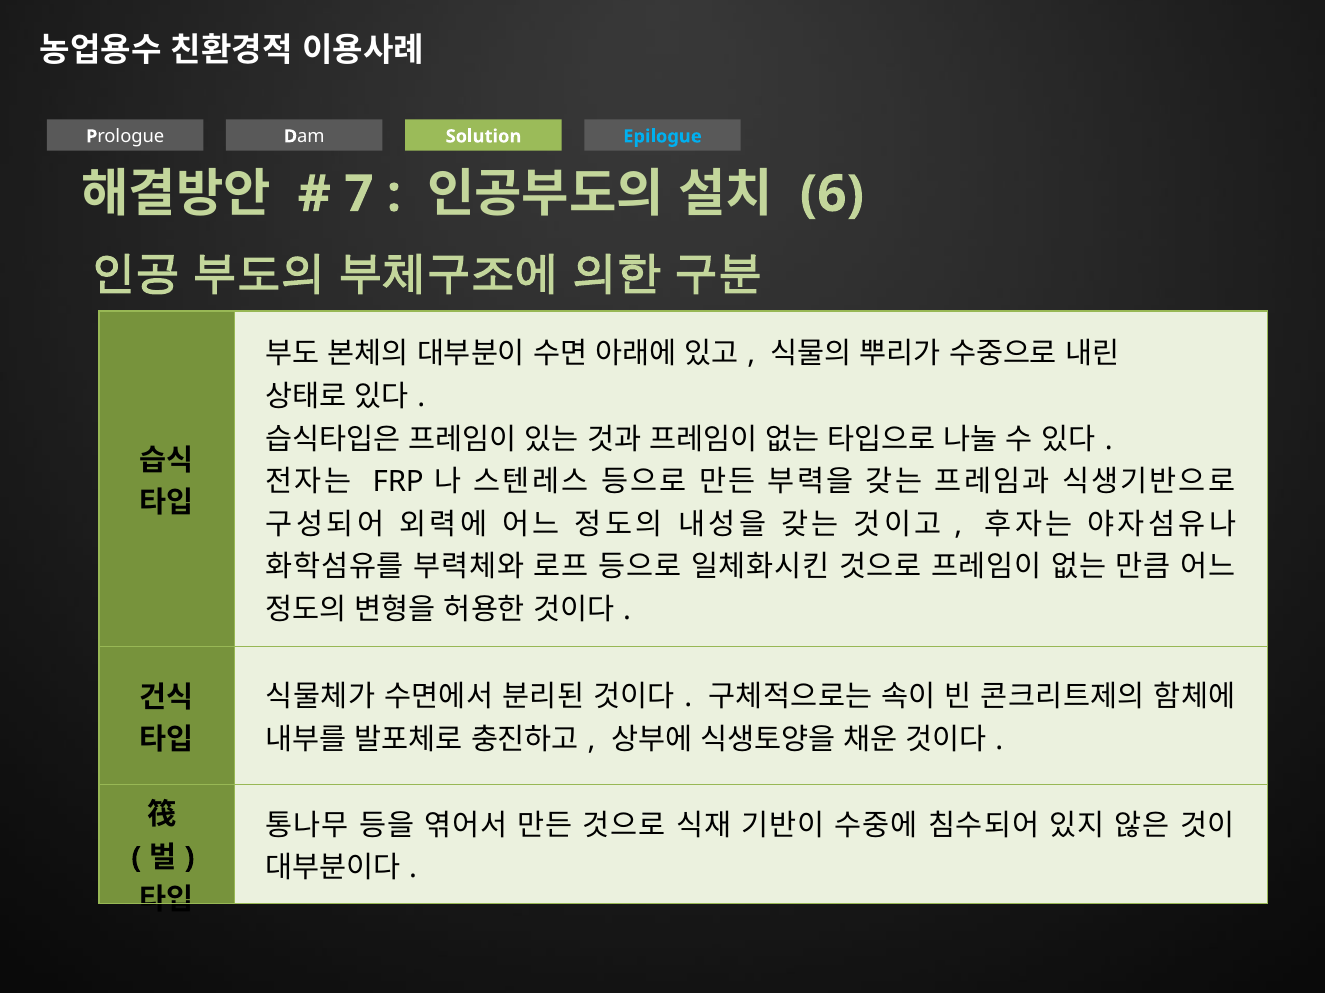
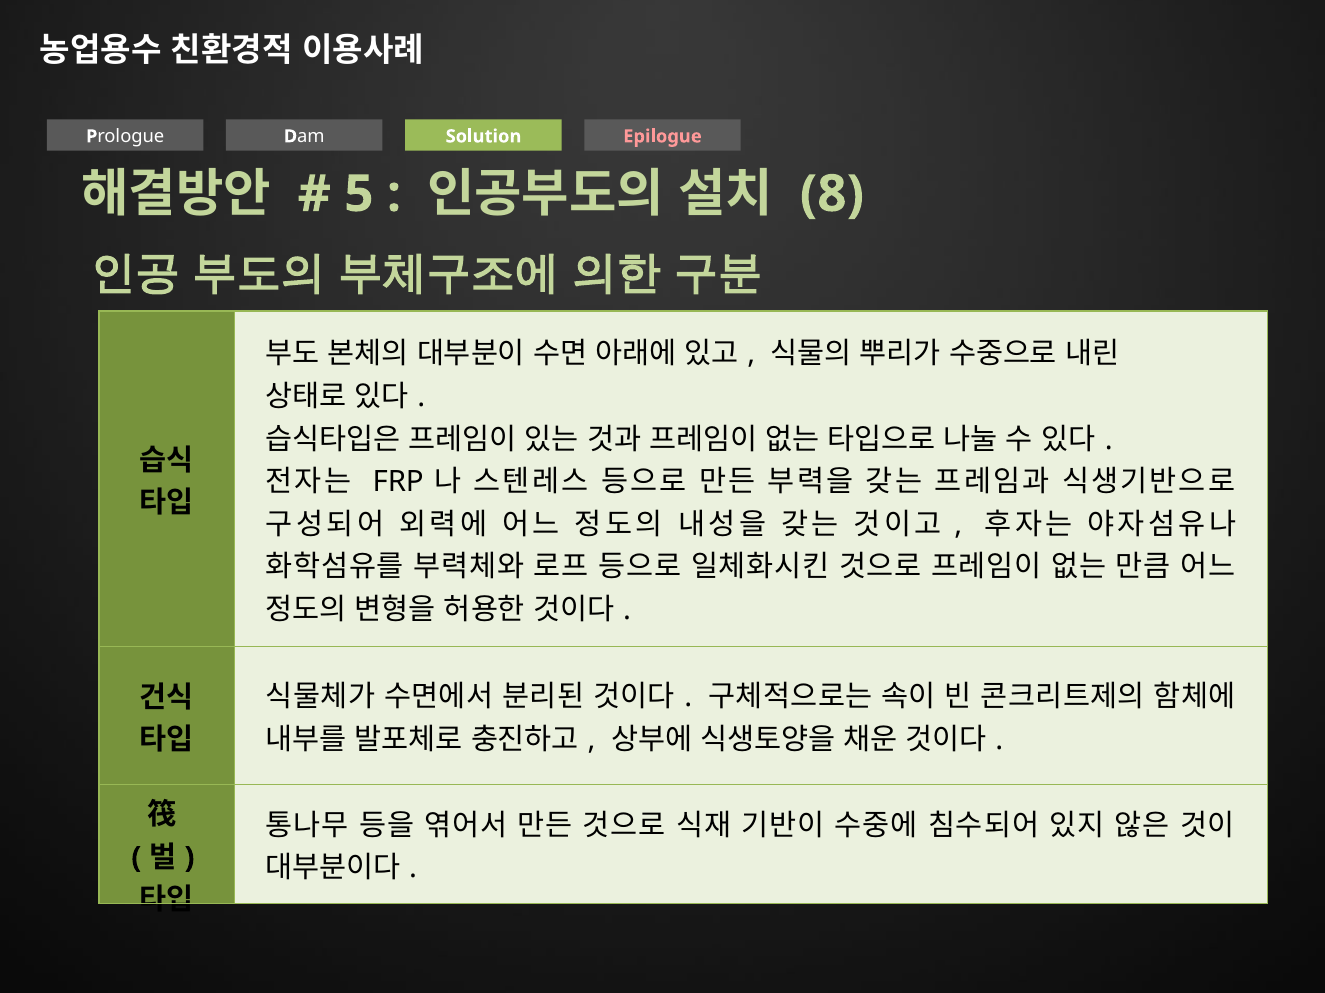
Epilogue colour: light blue -> pink
7: 7 -> 5
6: 6 -> 8
